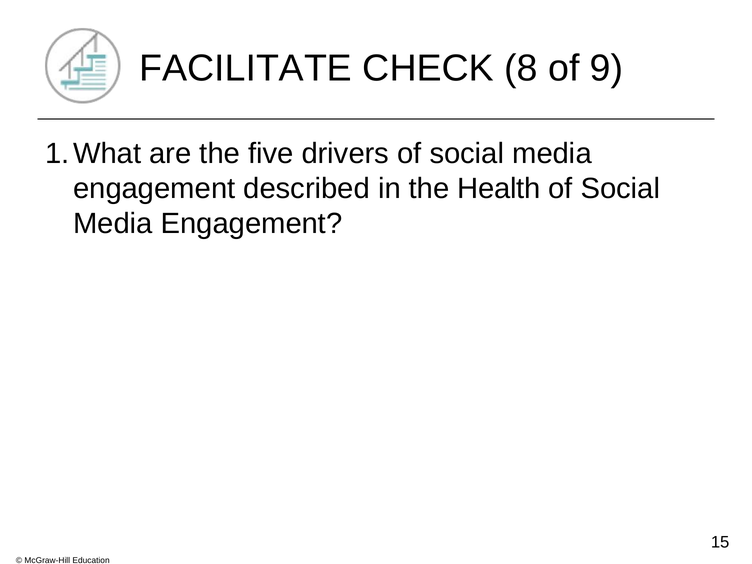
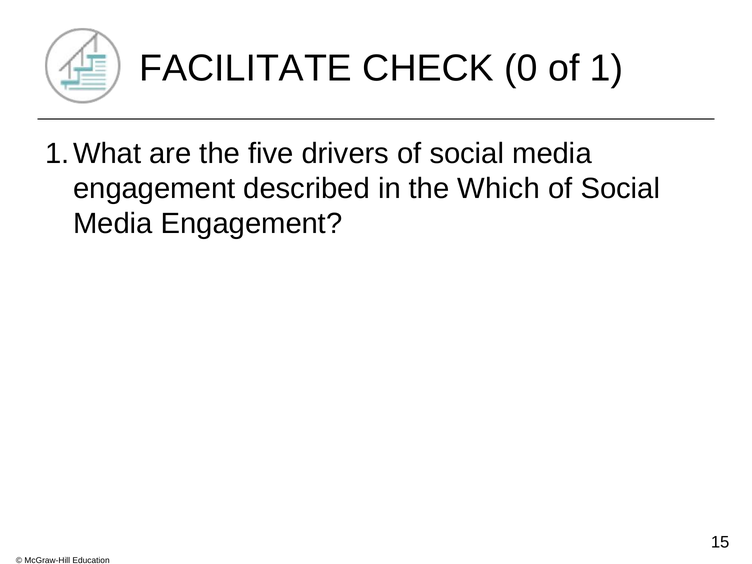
8: 8 -> 0
9: 9 -> 1
Health: Health -> Which
